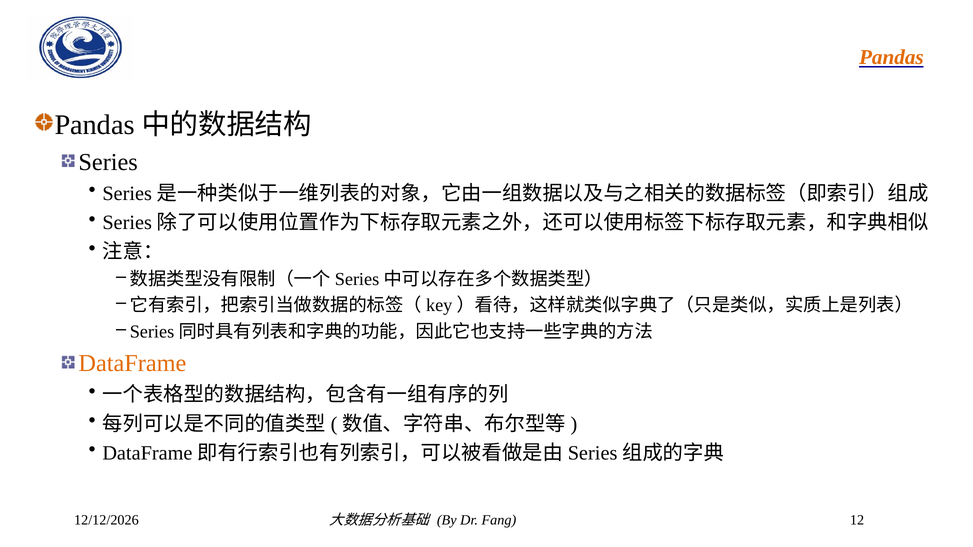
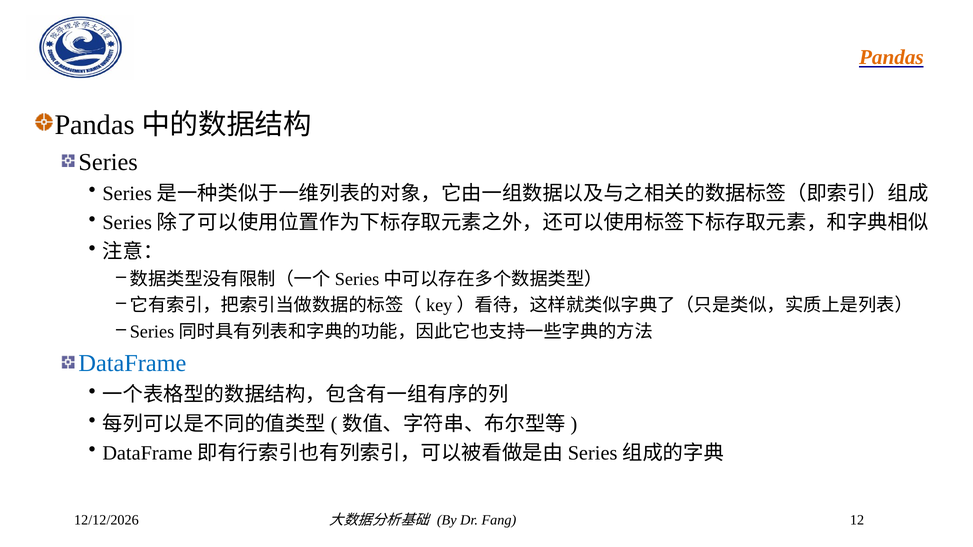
DataFrame colour: orange -> blue
